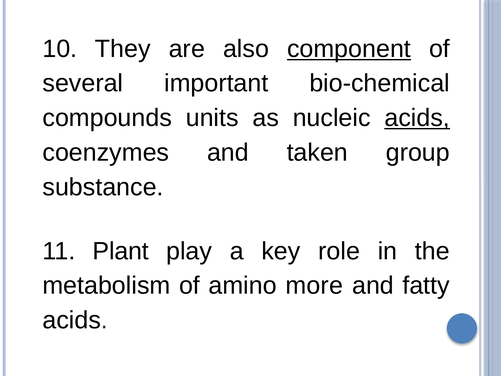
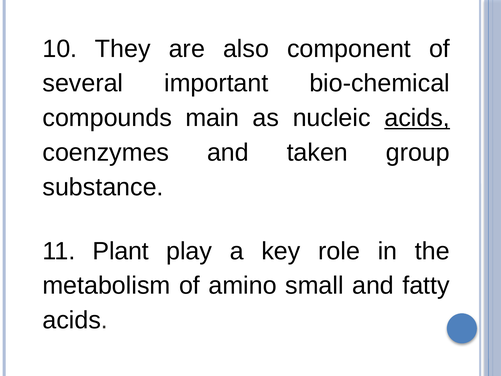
component underline: present -> none
units: units -> main
more: more -> small
